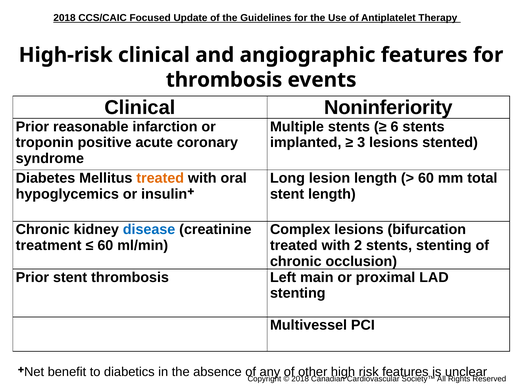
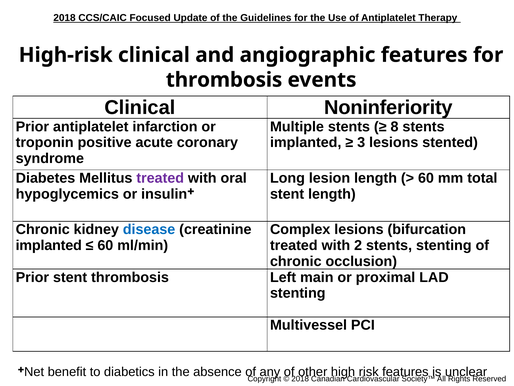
Prior reasonable: reasonable -> antiplatelet
6: 6 -> 8
treated at (160, 178) colour: orange -> purple
treatment at (49, 245): treatment -> implanted
